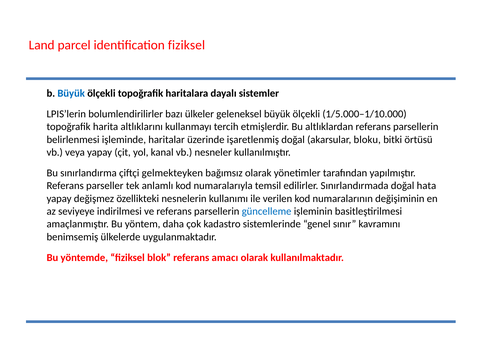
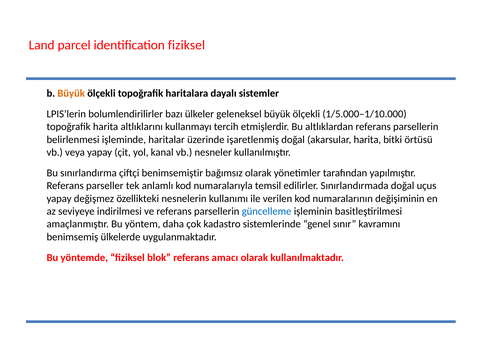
Büyük at (71, 93) colour: blue -> orange
akarsular bloku: bloku -> harita
gelmekteyken: gelmekteyken -> benimsemiştir
hata: hata -> uçus
